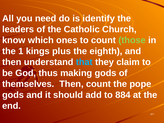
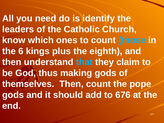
those colour: light green -> light blue
1: 1 -> 6
884: 884 -> 676
